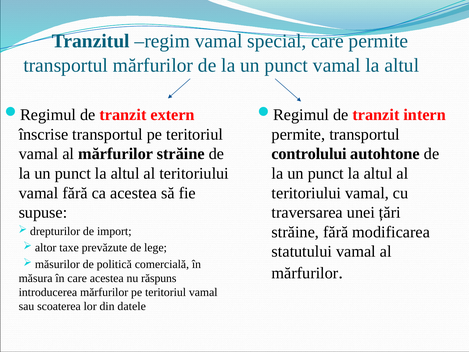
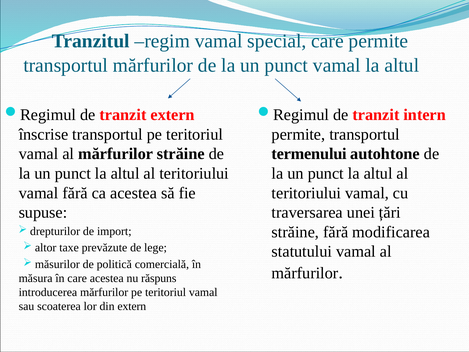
controlului: controlului -> termenului
din datele: datele -> extern
